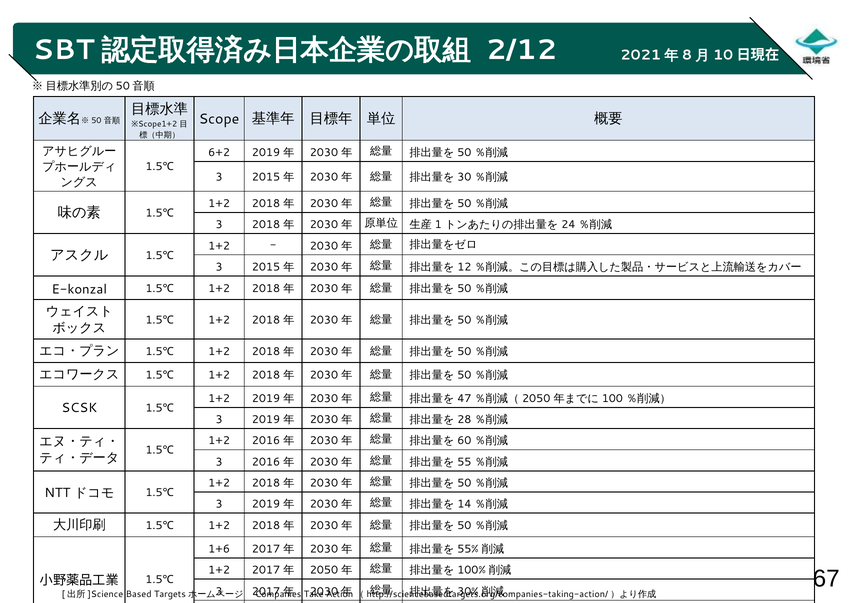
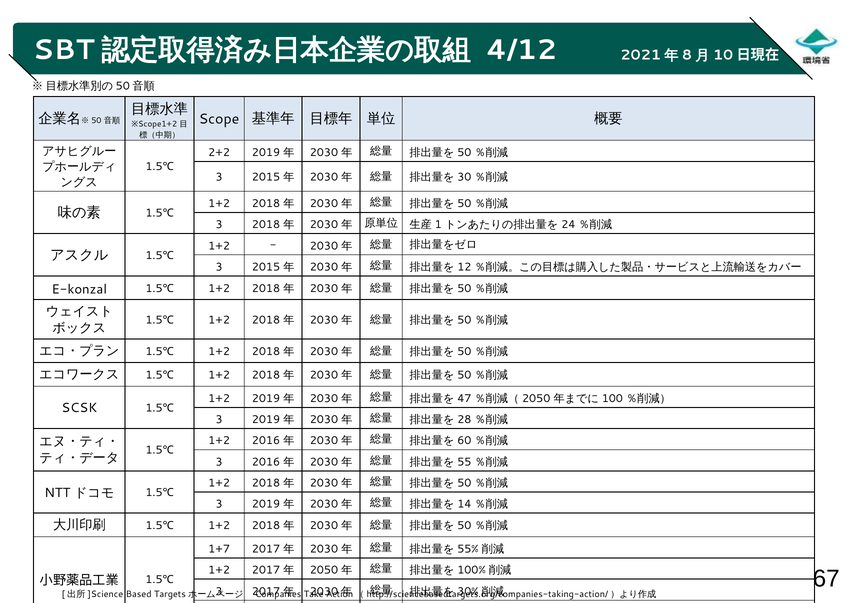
2/12: 2/12 -> 4/12
6+2: 6+2 -> 2+2
1+6: 1+6 -> 1+7
